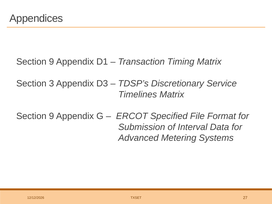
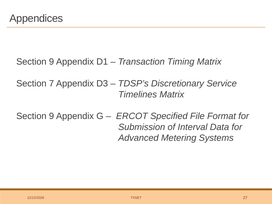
3: 3 -> 7
